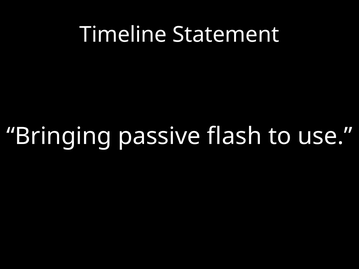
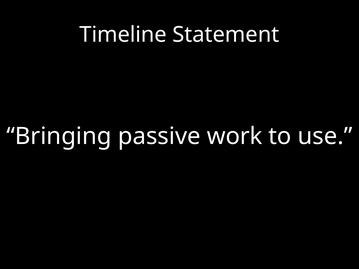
flash: flash -> work
